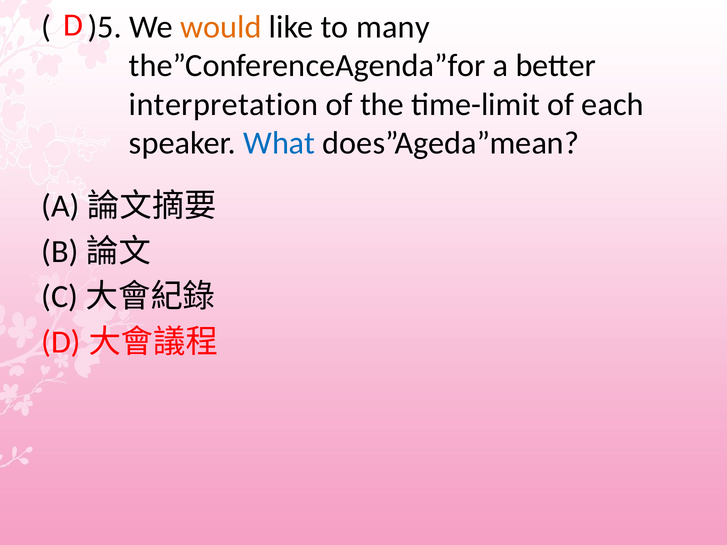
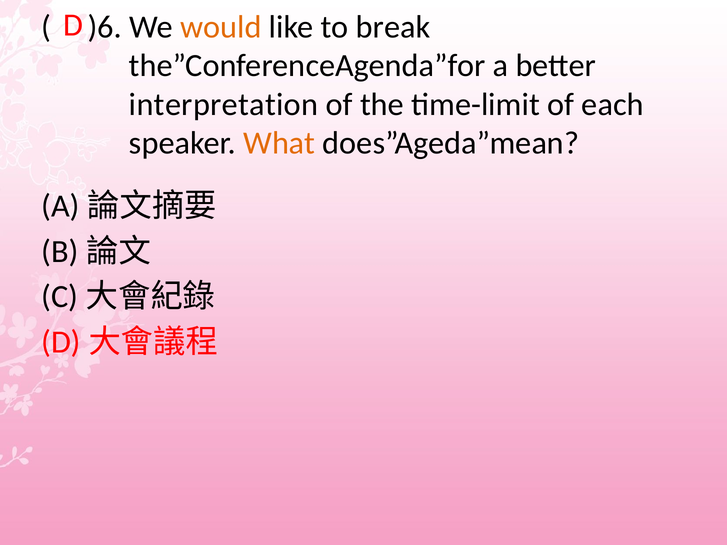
)5: )5 -> )6
many: many -> break
What colour: blue -> orange
